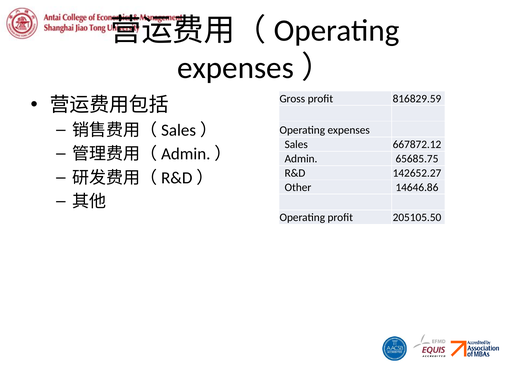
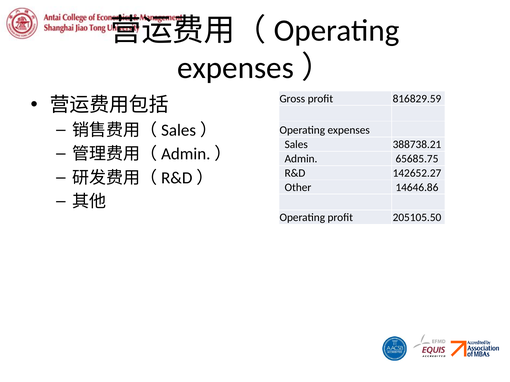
667872.12: 667872.12 -> 388738.21
